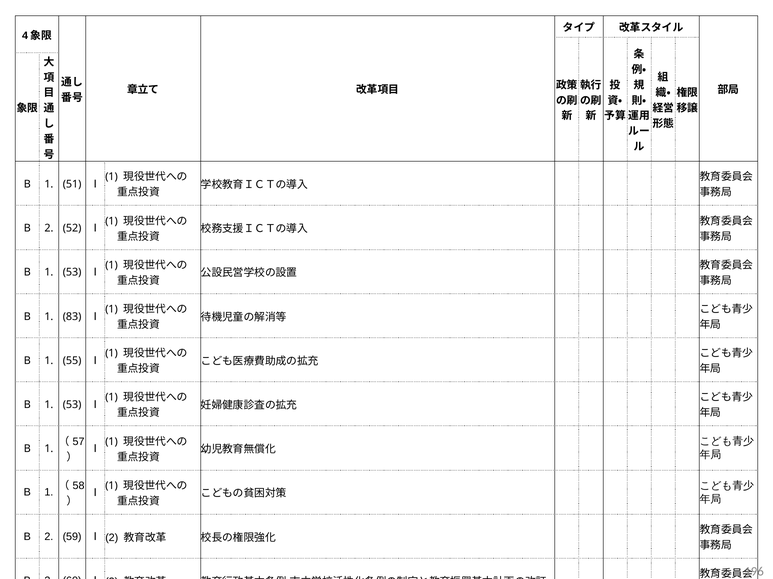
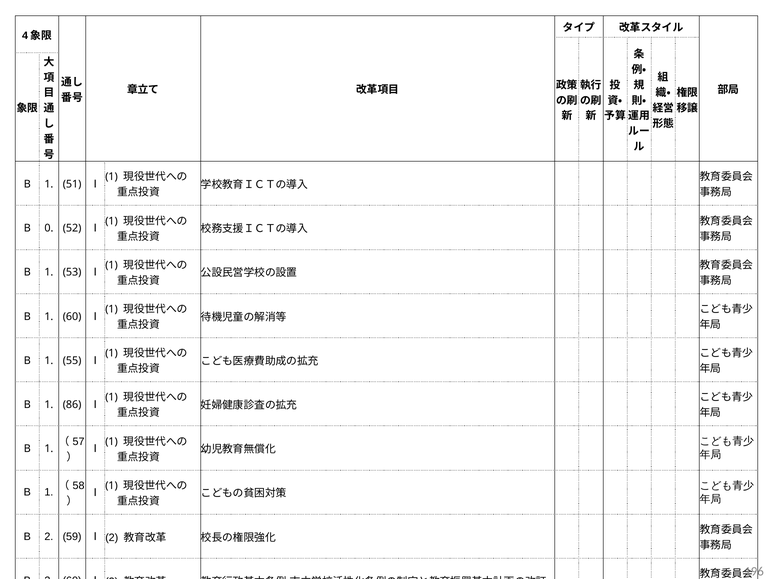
2 at (49, 229): 2 -> 0
1 83: 83 -> 60
53 at (72, 405): 53 -> 86
